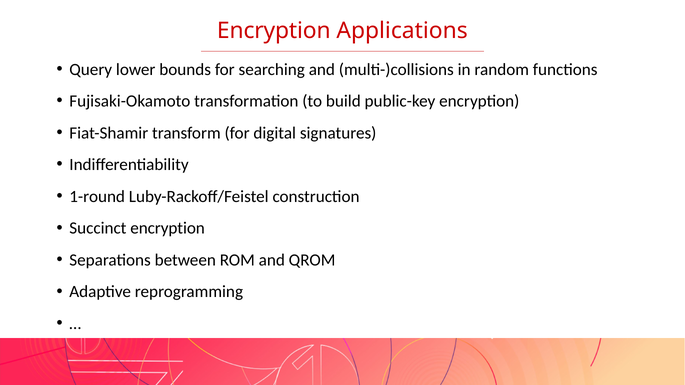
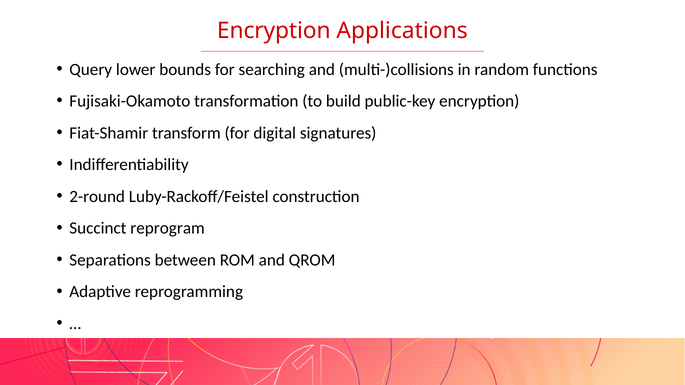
1-round: 1-round -> 2-round
Succinct encryption: encryption -> reprogram
